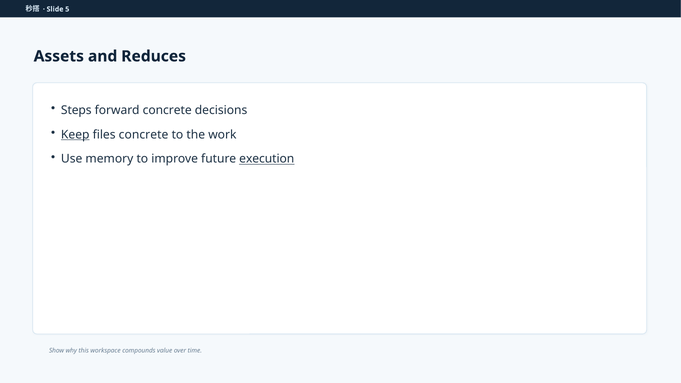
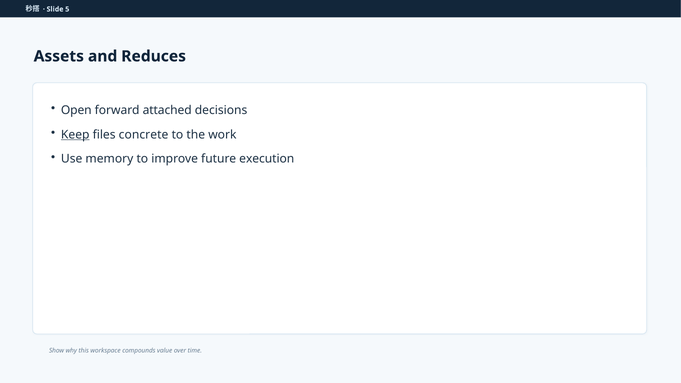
Steps: Steps -> Open
forward concrete: concrete -> attached
execution underline: present -> none
